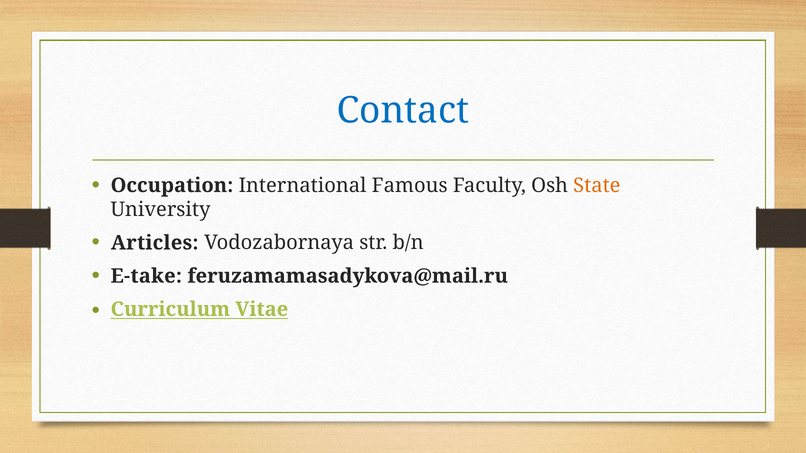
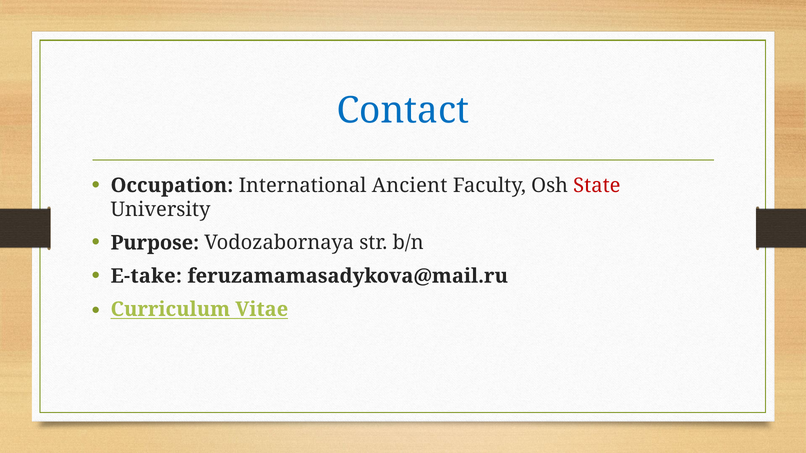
Famous: Famous -> Ancient
State colour: orange -> red
Articles: Articles -> Purpose
